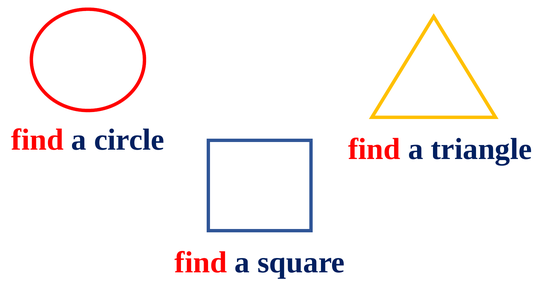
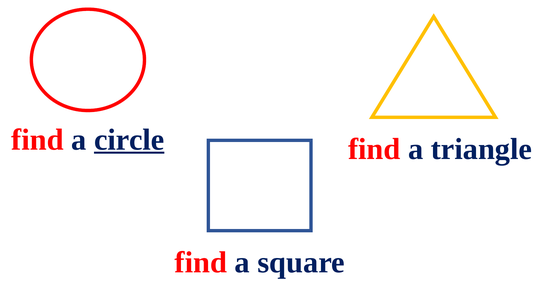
circle underline: none -> present
